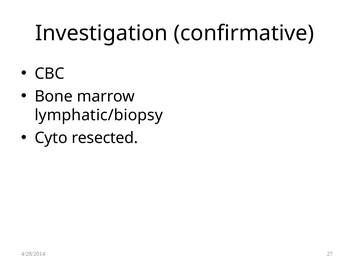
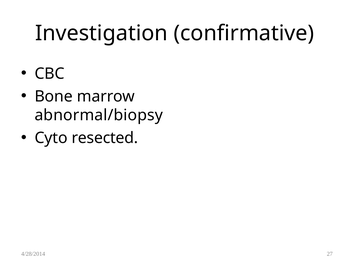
lymphatic/biopsy: lymphatic/biopsy -> abnormal/biopsy
